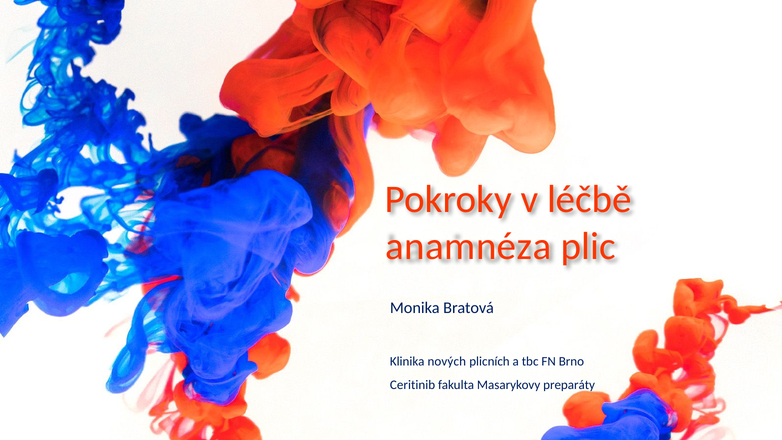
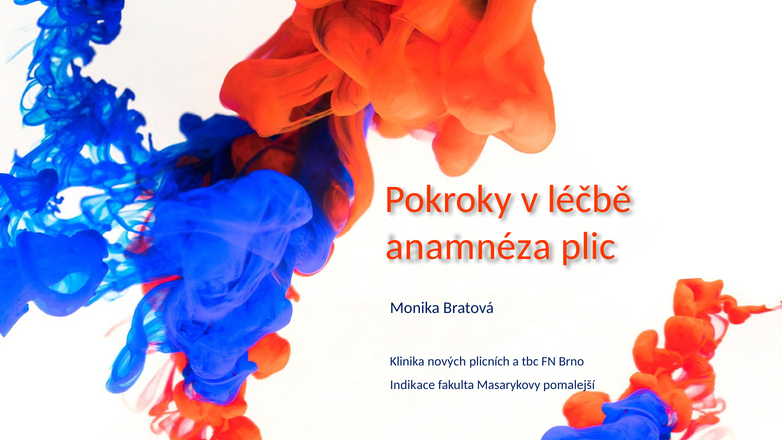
Ceritinib: Ceritinib -> Indikace
preparáty: preparáty -> pomalejší
